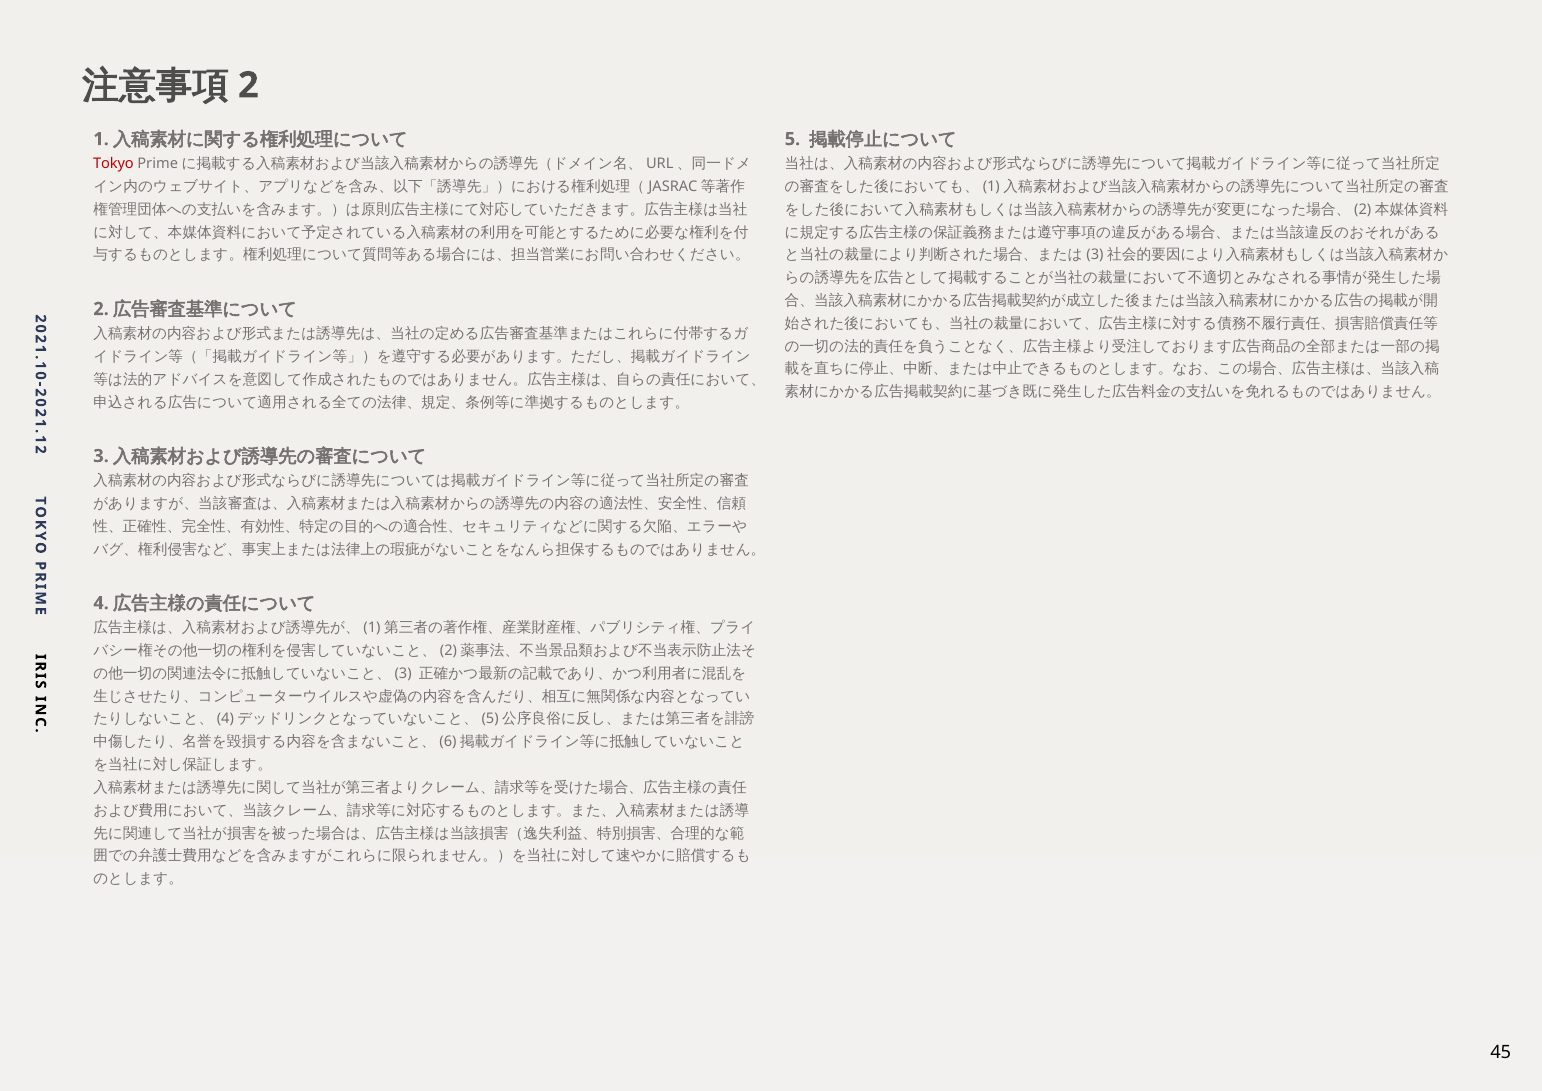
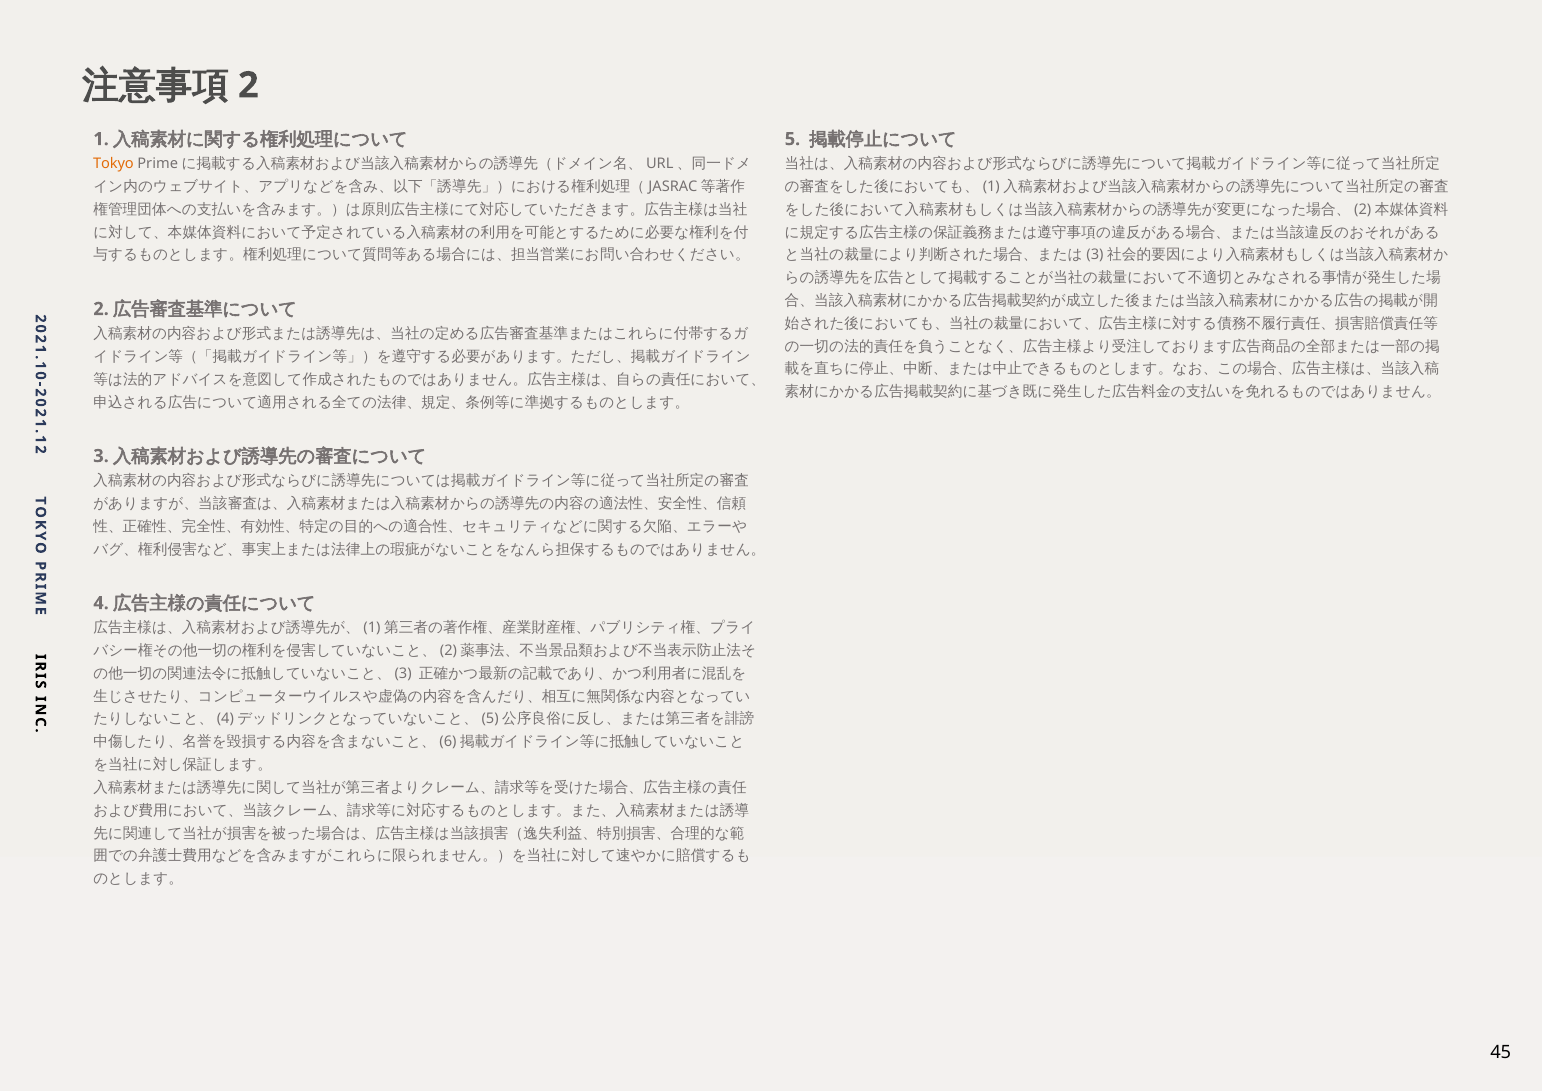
Tokyo colour: red -> orange
